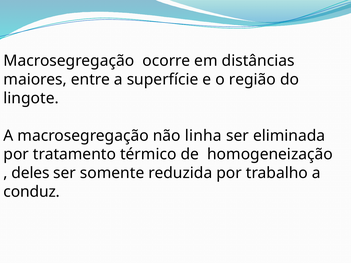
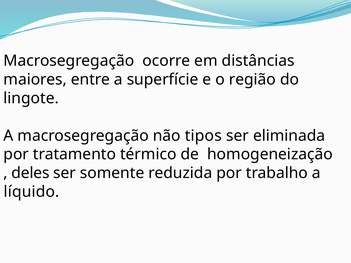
linha: linha -> tipos
conduz: conduz -> líquido
